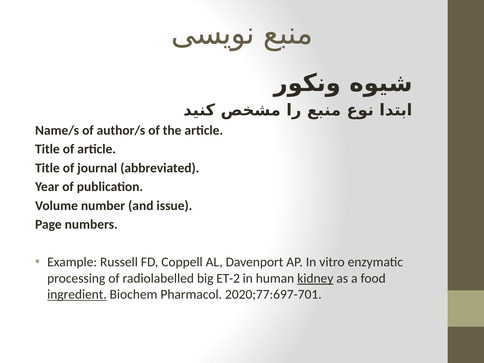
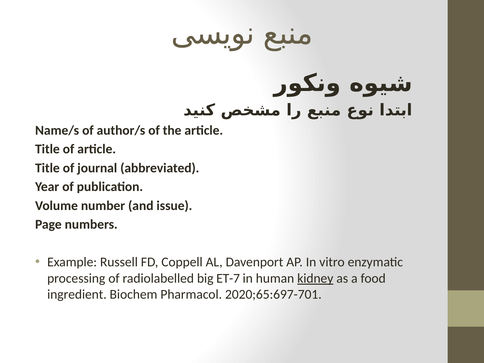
ET-2: ET-2 -> ET-7
ingredient underline: present -> none
2020;77:697-701: 2020;77:697-701 -> 2020;65:697-701
